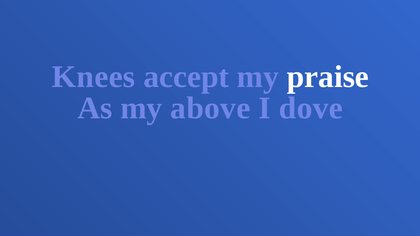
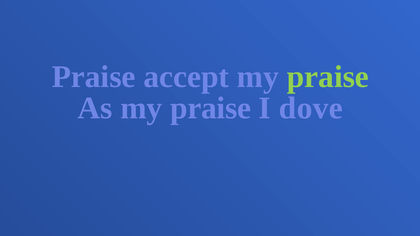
Knees at (94, 77): Knees -> Praise
praise at (328, 77) colour: white -> light green
As my above: above -> praise
